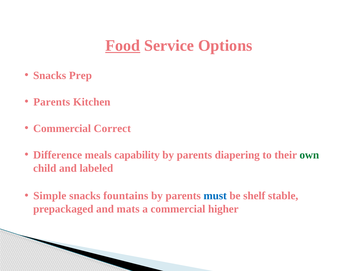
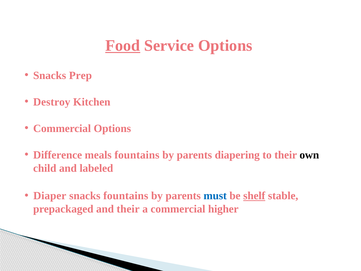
Parents at (52, 102): Parents -> Destroy
Commercial Correct: Correct -> Options
meals capability: capability -> fountains
own colour: green -> black
Simple: Simple -> Diaper
shelf underline: none -> present
and mats: mats -> their
